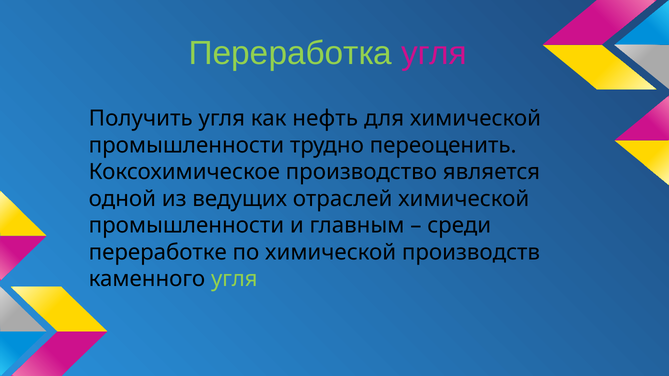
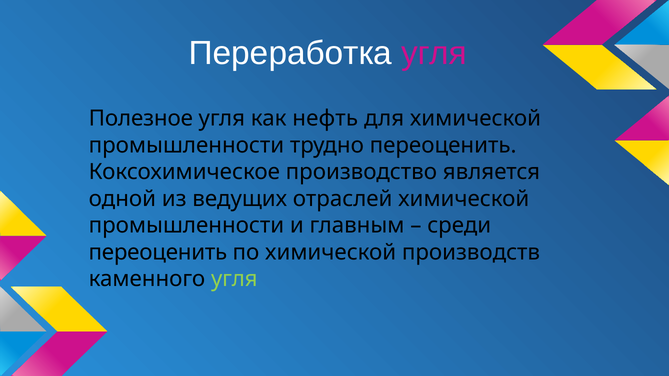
Переработка colour: light green -> white
Получить: Получить -> Полезное
переработке at (158, 252): переработке -> переоценить
